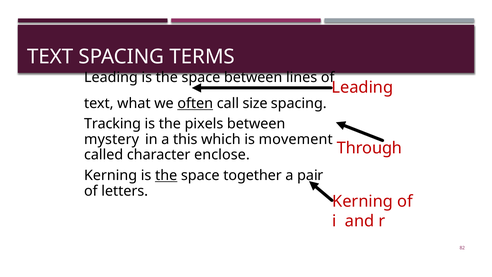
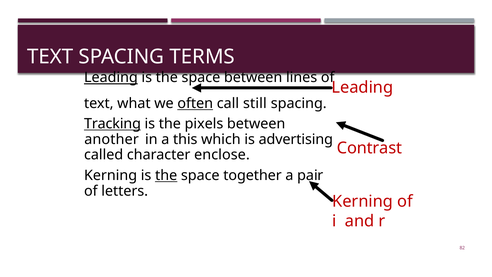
Leading at (111, 77) underline: none -> present
size: size -> still
Tracking underline: none -> present
mystery: mystery -> another
movement: movement -> advertising
Through: Through -> Contrast
